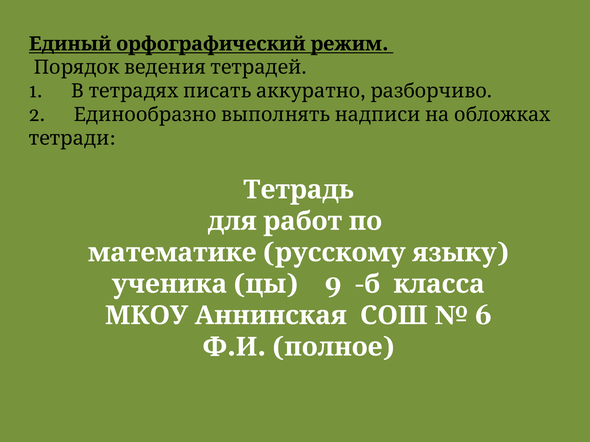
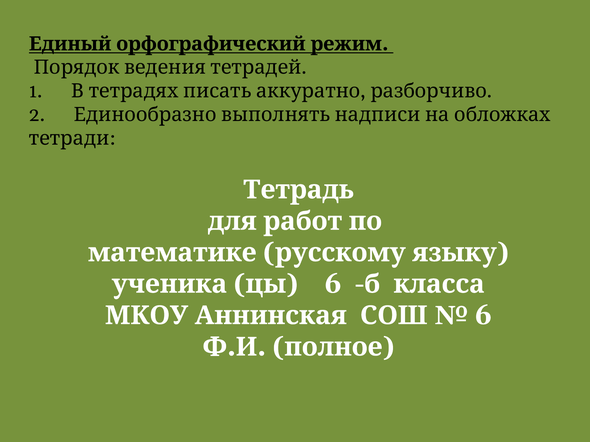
9 at (333, 284): 9 -> 6
